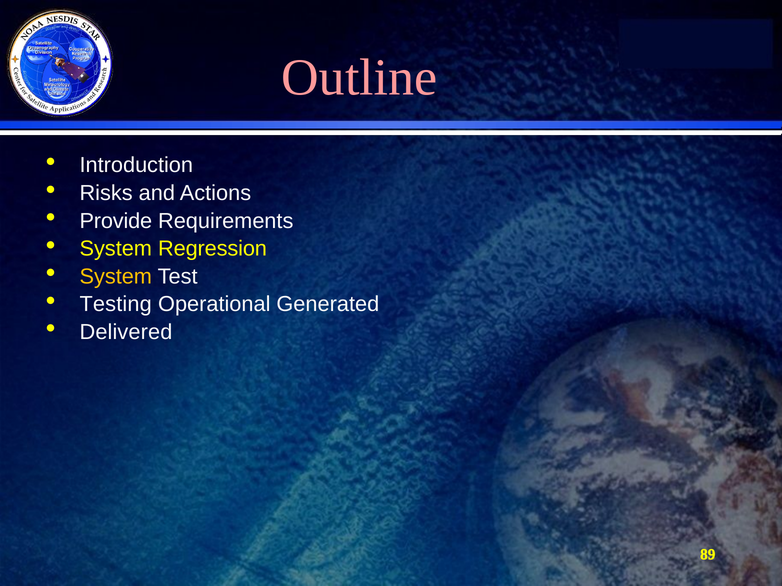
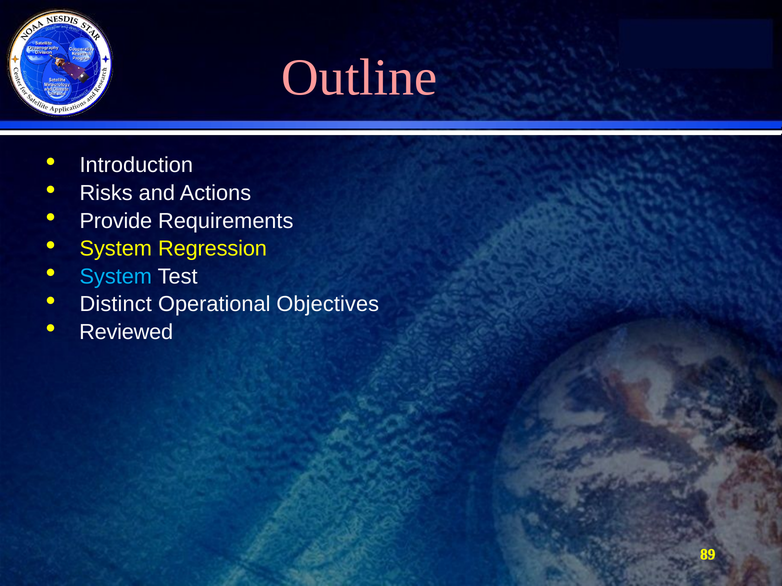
System at (116, 277) colour: yellow -> light blue
Testing: Testing -> Distinct
Generated: Generated -> Objectives
Delivered: Delivered -> Reviewed
